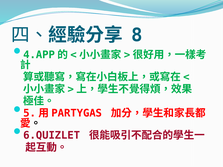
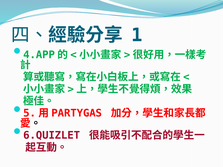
8: 8 -> 1
